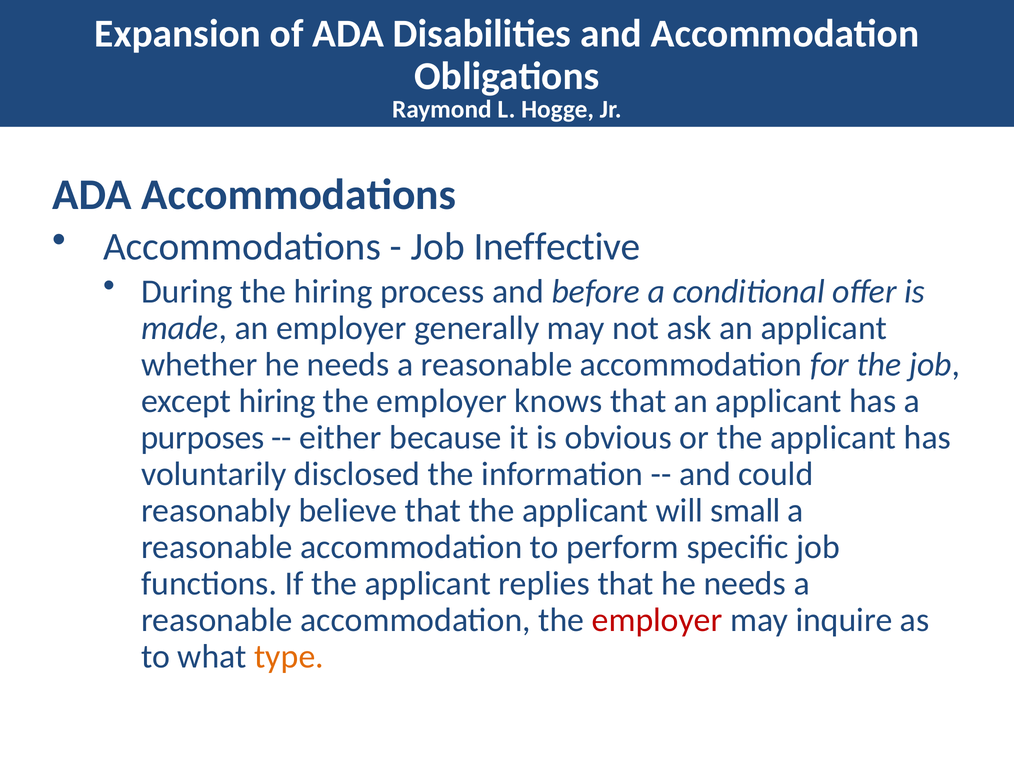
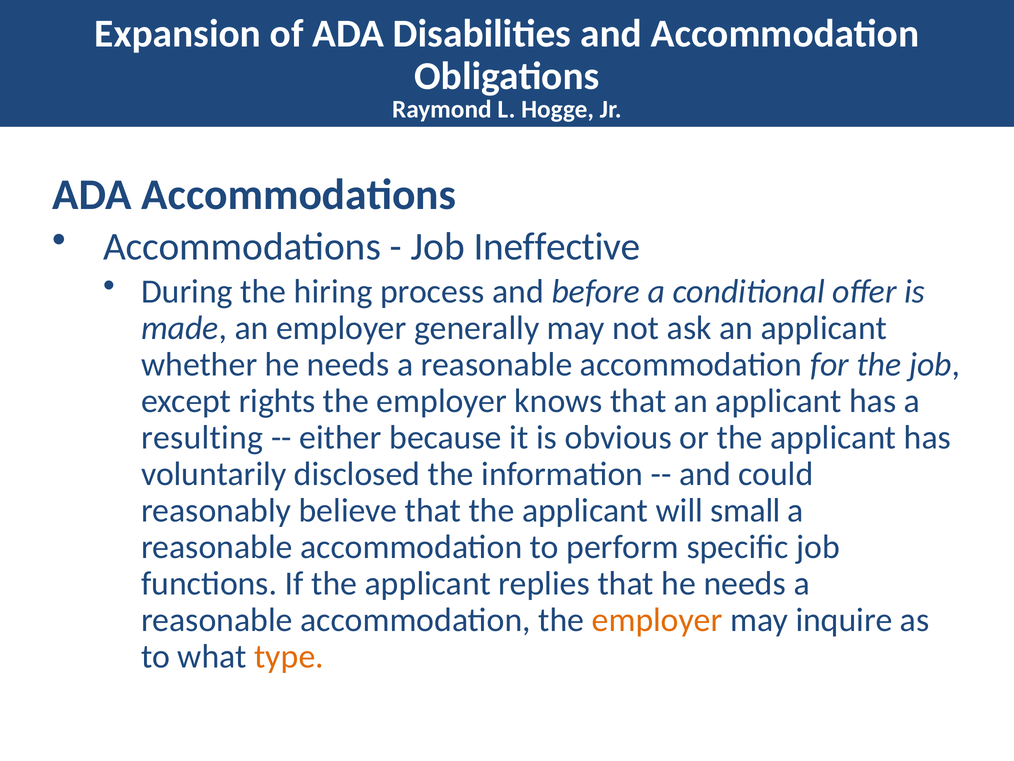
except hiring: hiring -> rights
purposes: purposes -> resulting
employer at (657, 620) colour: red -> orange
